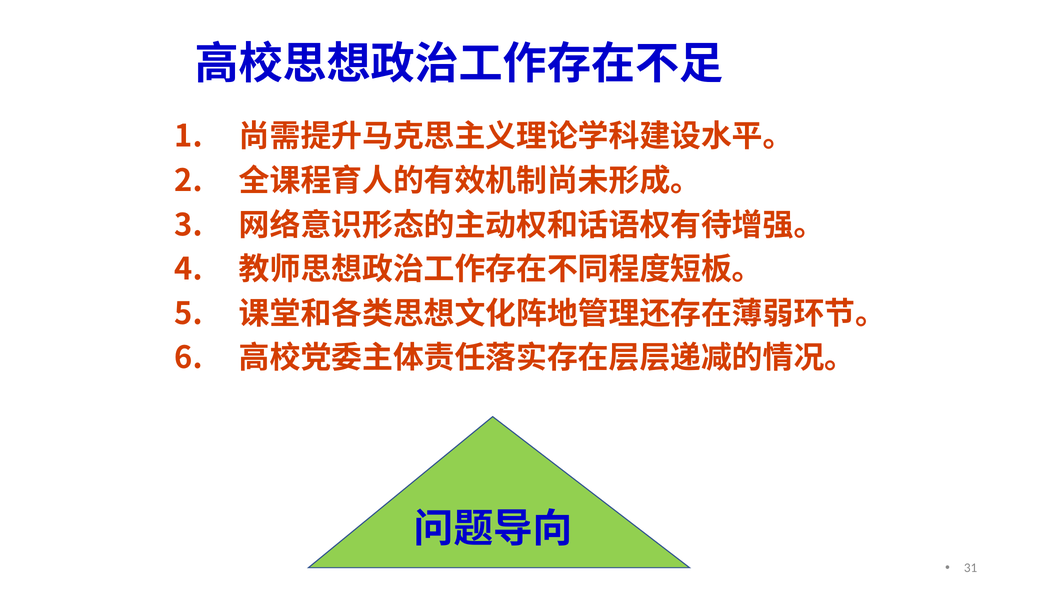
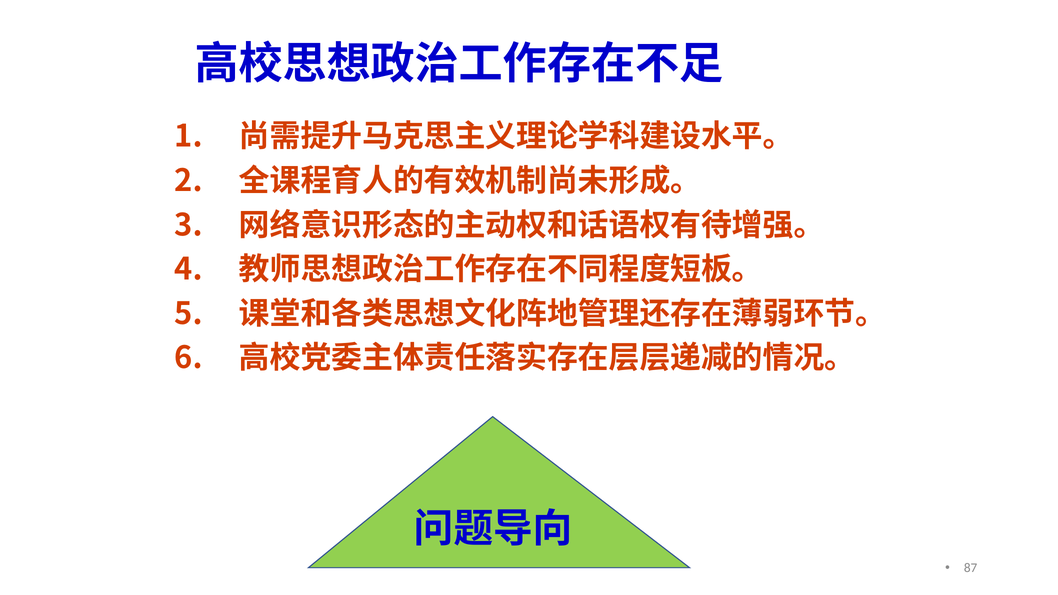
31: 31 -> 87
